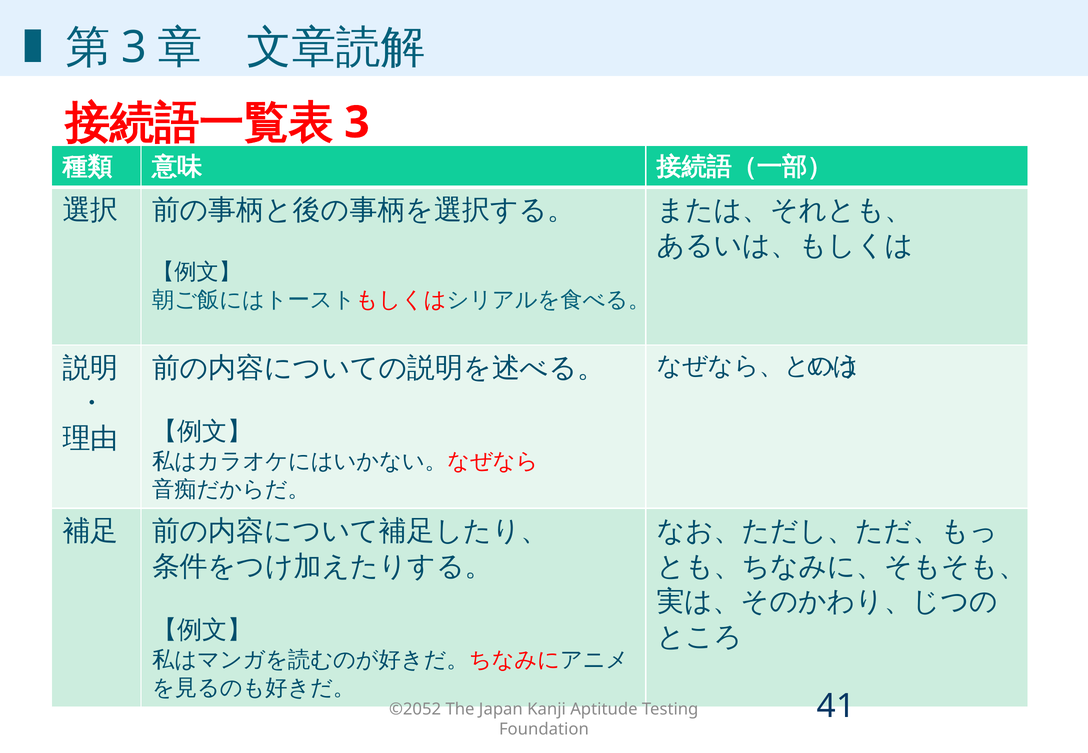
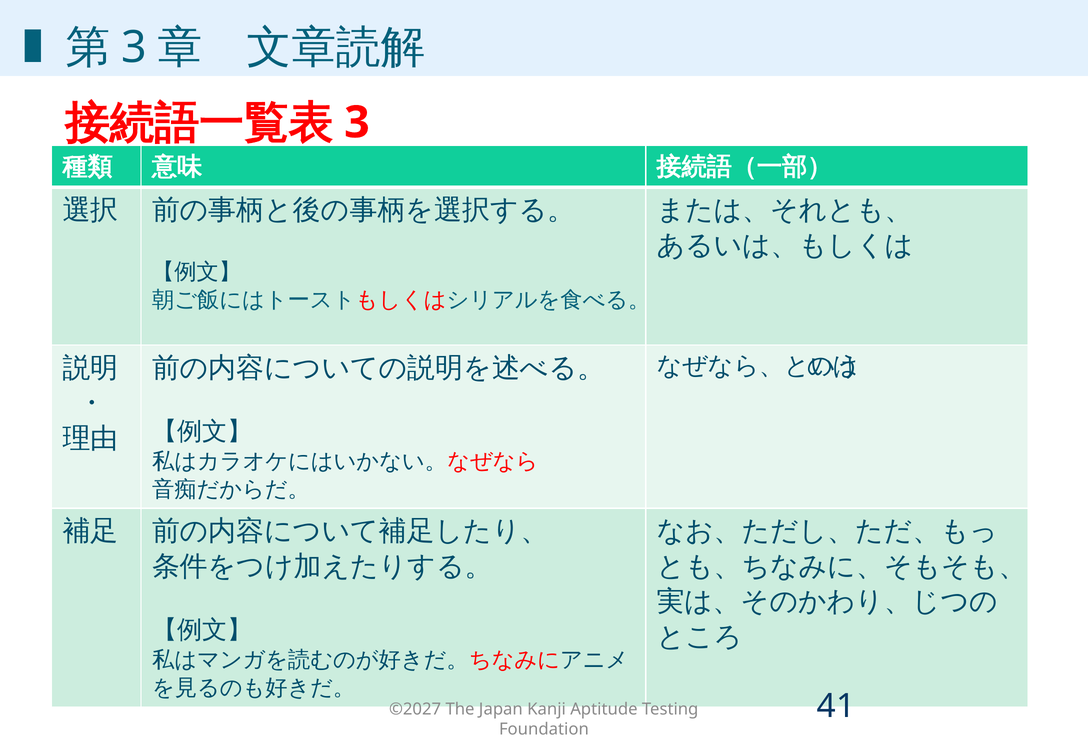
©2052: ©2052 -> ©2027
